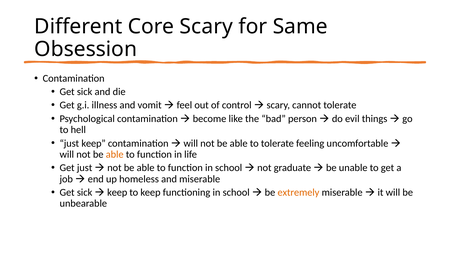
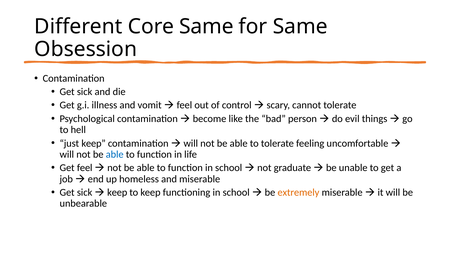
Core Scary: Scary -> Same
able at (115, 154) colour: orange -> blue
Get just: just -> feel
